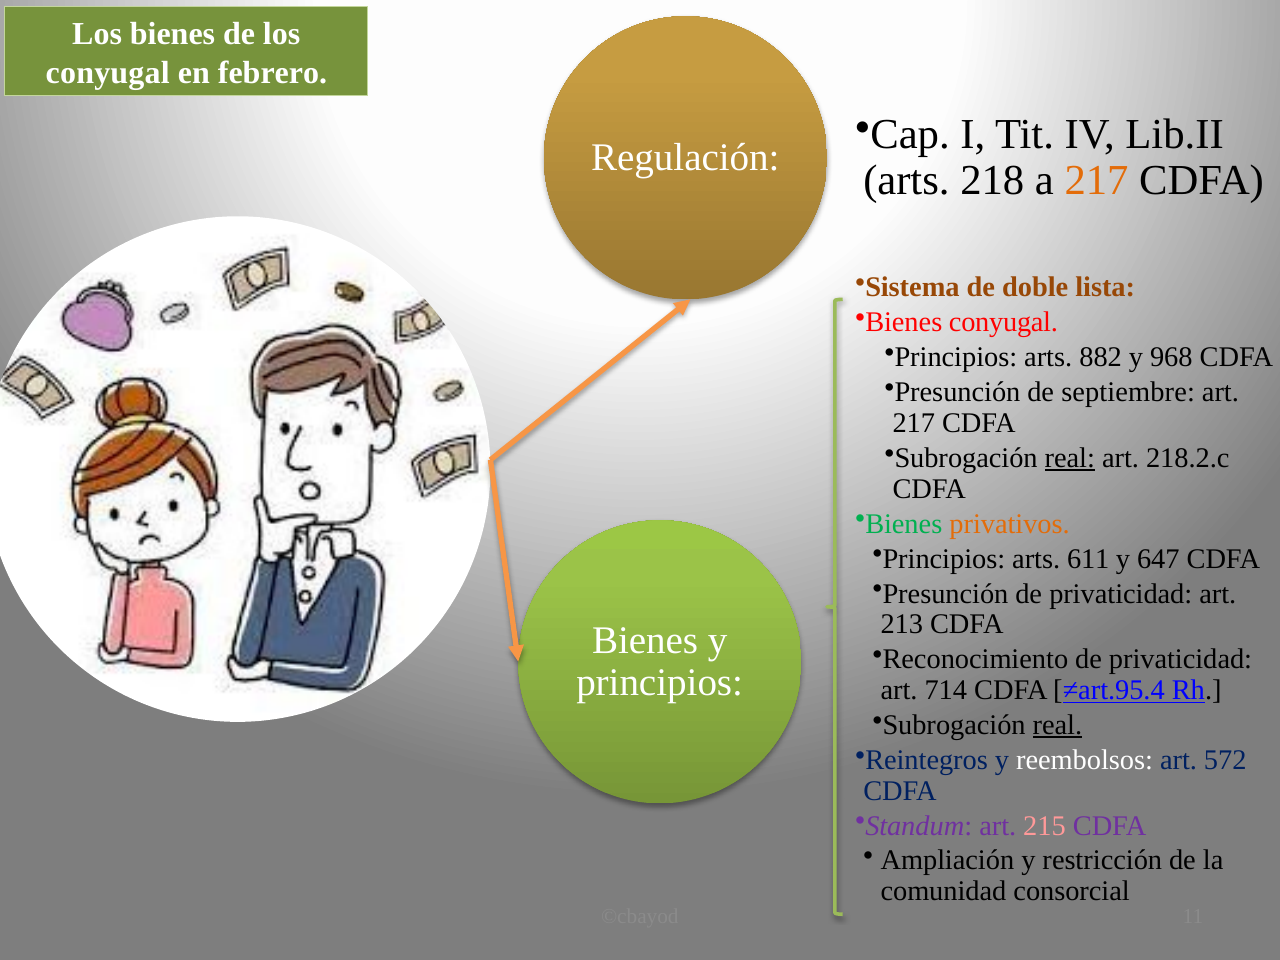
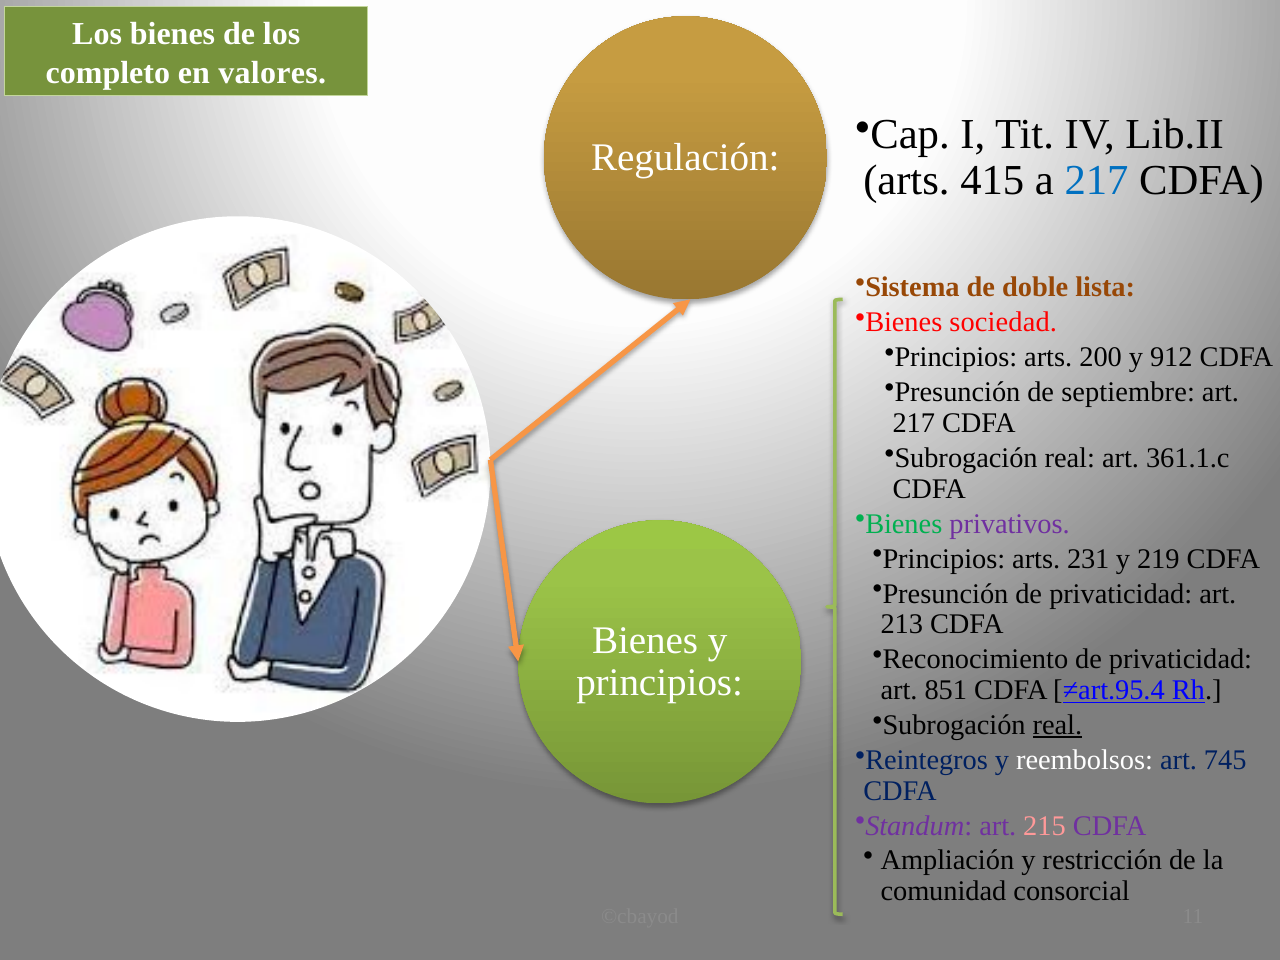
conyugal at (108, 73): conyugal -> completo
febrero: febrero -> valores
218: 218 -> 415
217 at (1097, 181) colour: orange -> blue
Bienes conyugal: conyugal -> sociedad
882: 882 -> 200
968: 968 -> 912
real at (1070, 458) underline: present -> none
218.2.c: 218.2.c -> 361.1.c
privativos colour: orange -> purple
611: 611 -> 231
647: 647 -> 219
714: 714 -> 851
572: 572 -> 745
